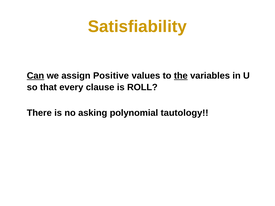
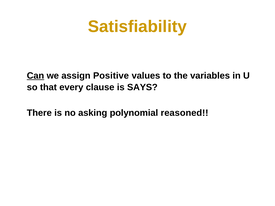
the underline: present -> none
ROLL: ROLL -> SAYS
tautology: tautology -> reasoned
